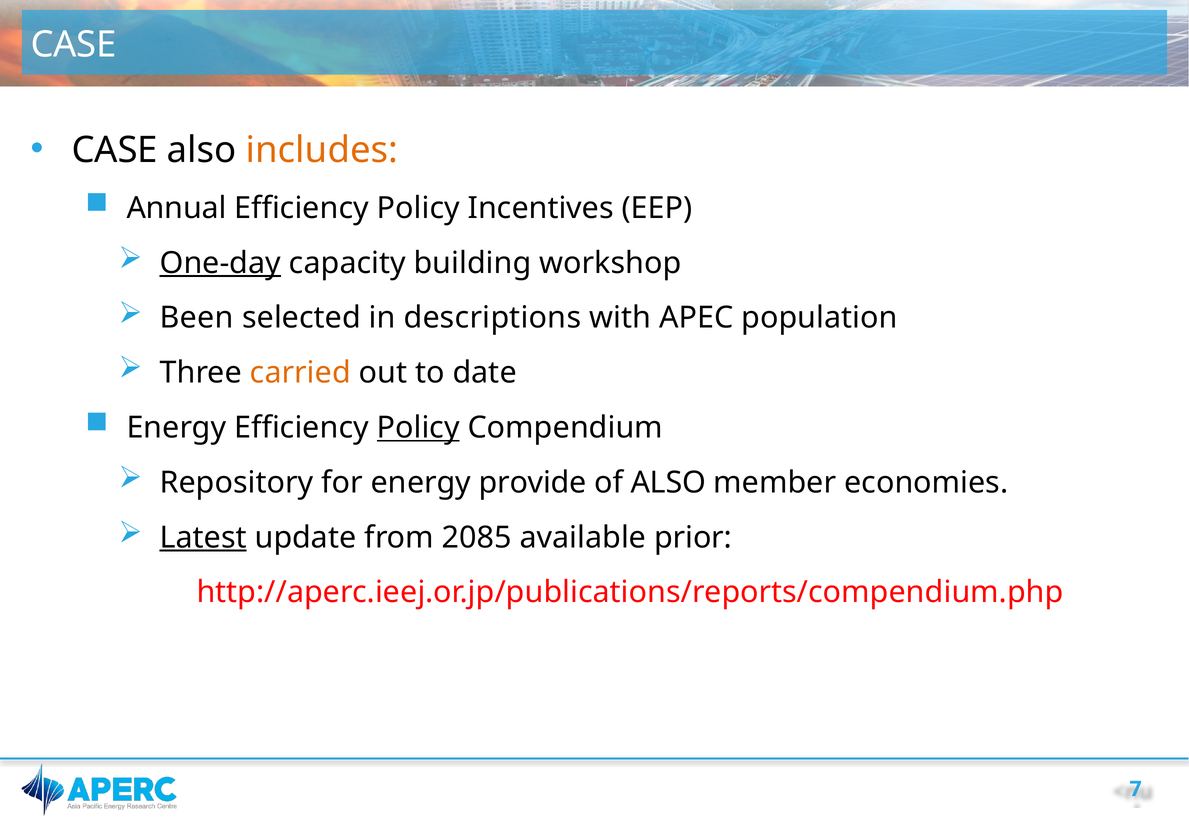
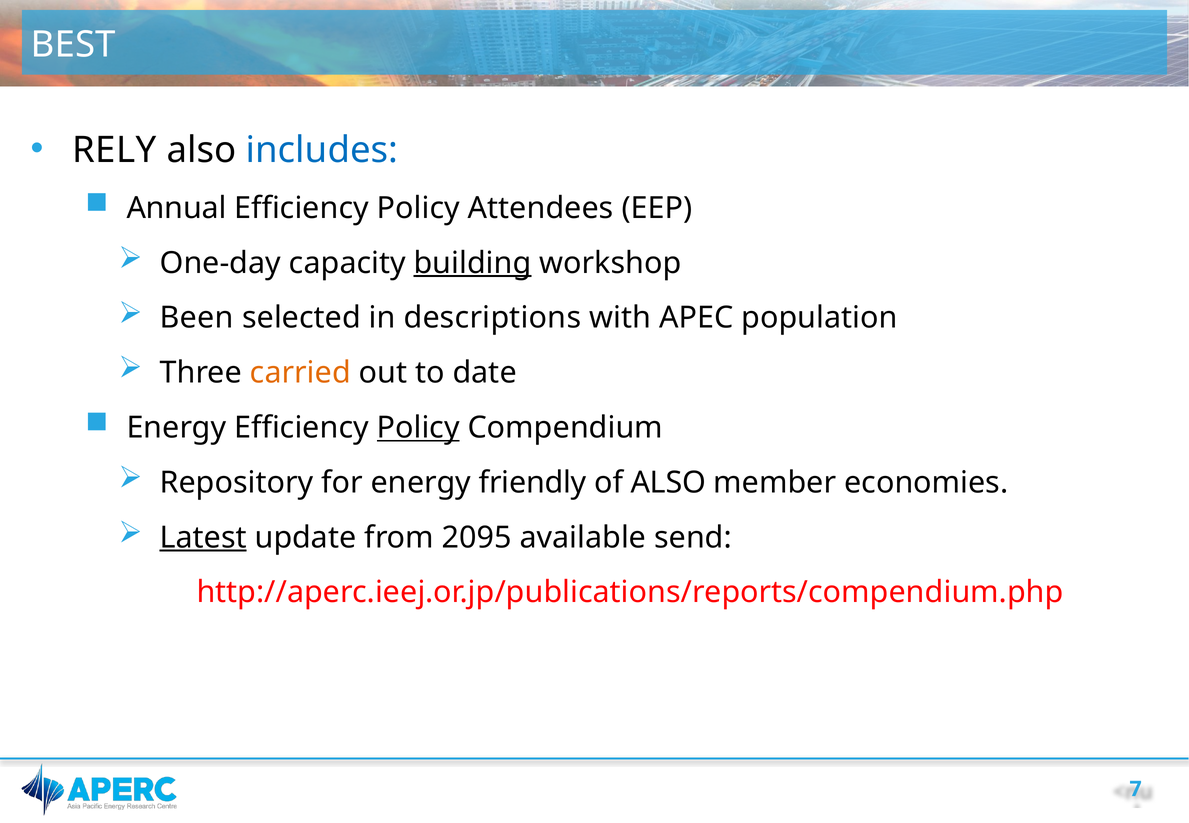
CASE at (73, 45): CASE -> BEST
CASE at (115, 150): CASE -> RELY
includes colour: orange -> blue
Incentives: Incentives -> Attendees
One-day underline: present -> none
building underline: none -> present
provide: provide -> friendly
2085: 2085 -> 2095
prior: prior -> send
